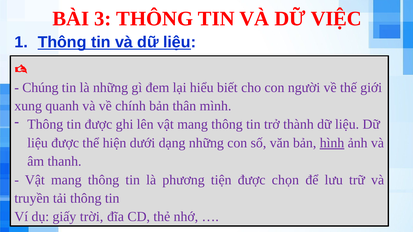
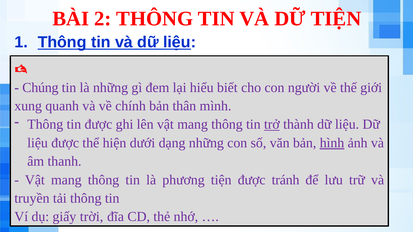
3: 3 -> 2
DỮ VIỆC: VIỆC -> TIỆN
trở underline: none -> present
chọn: chọn -> tránh
